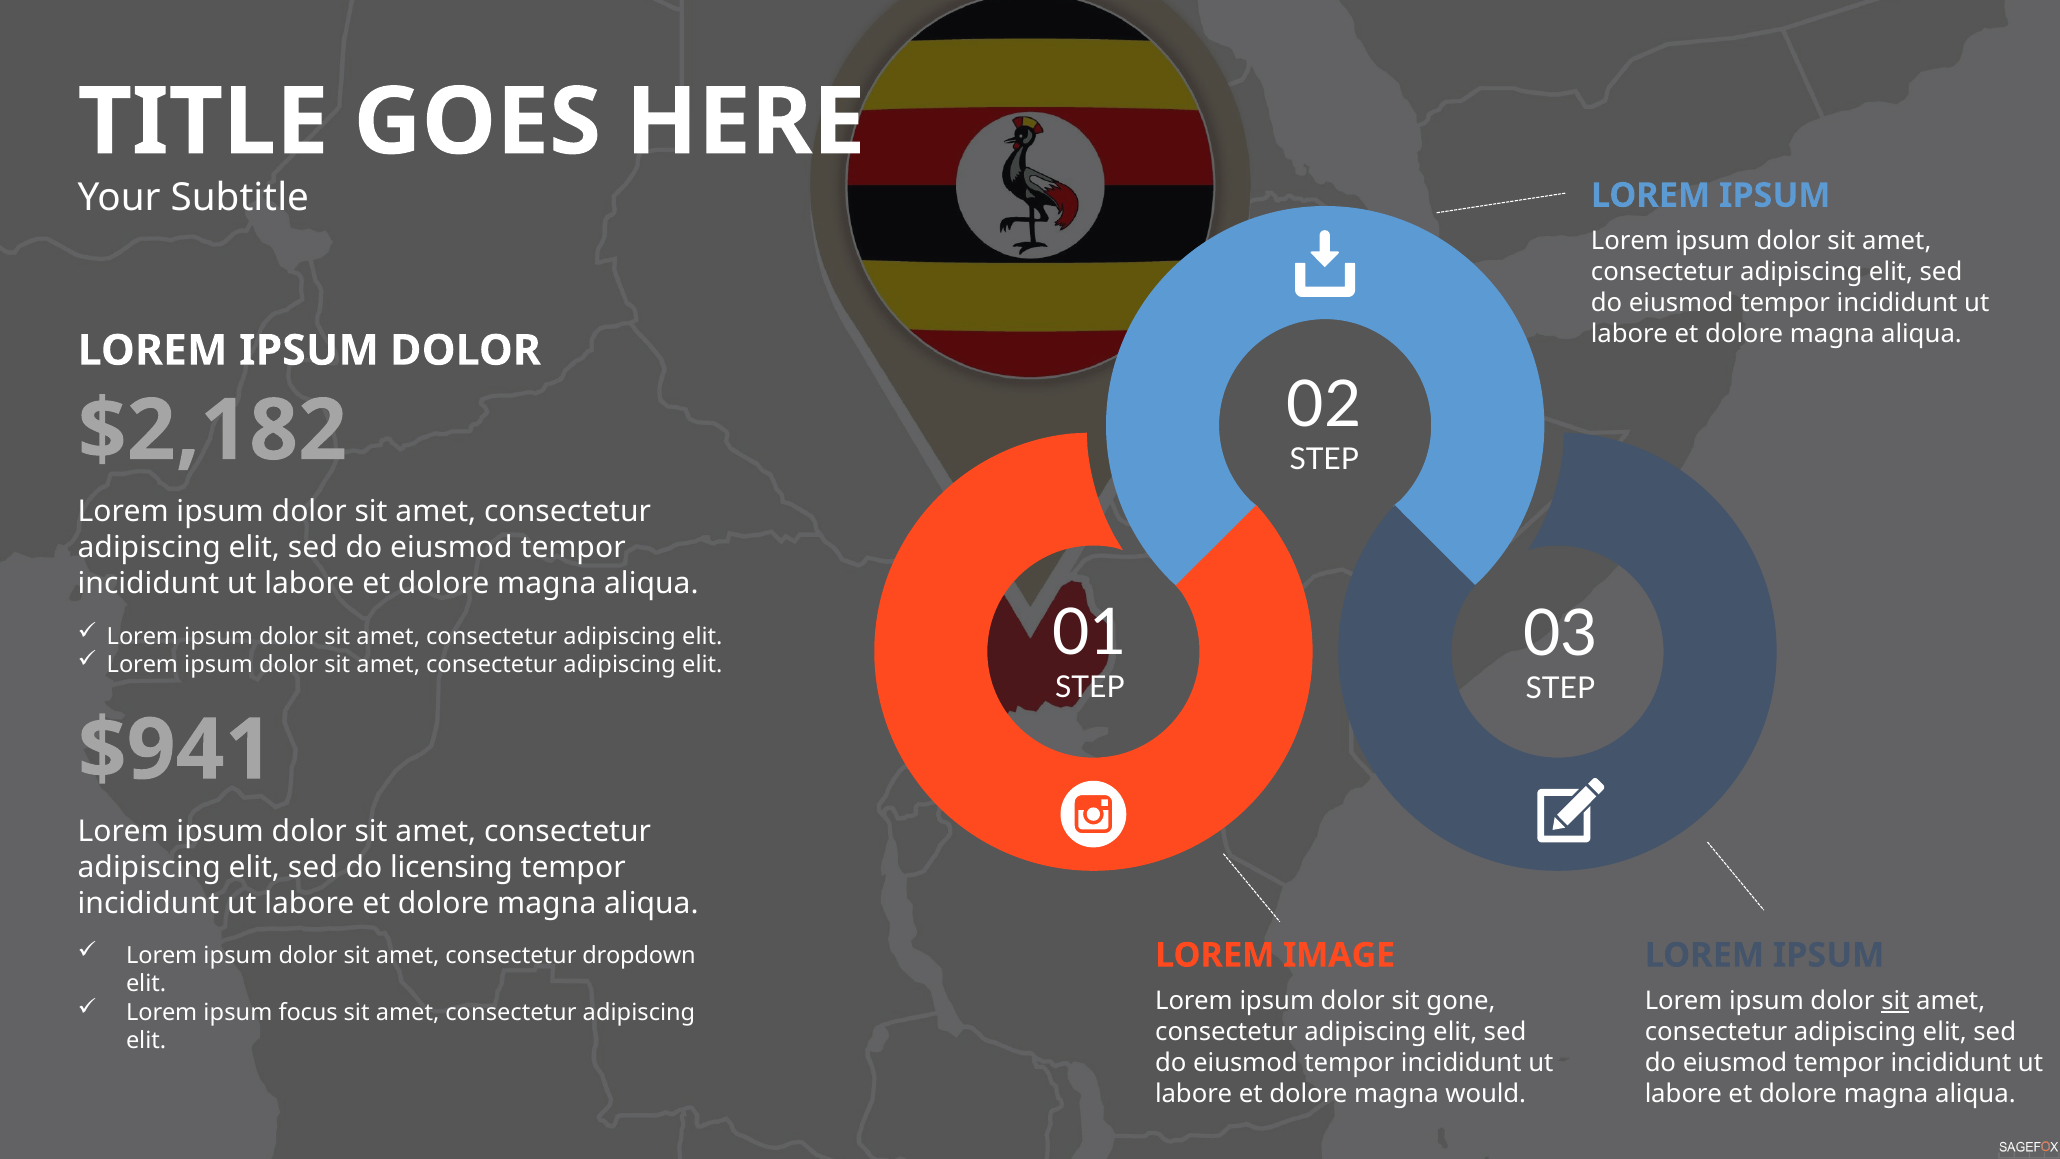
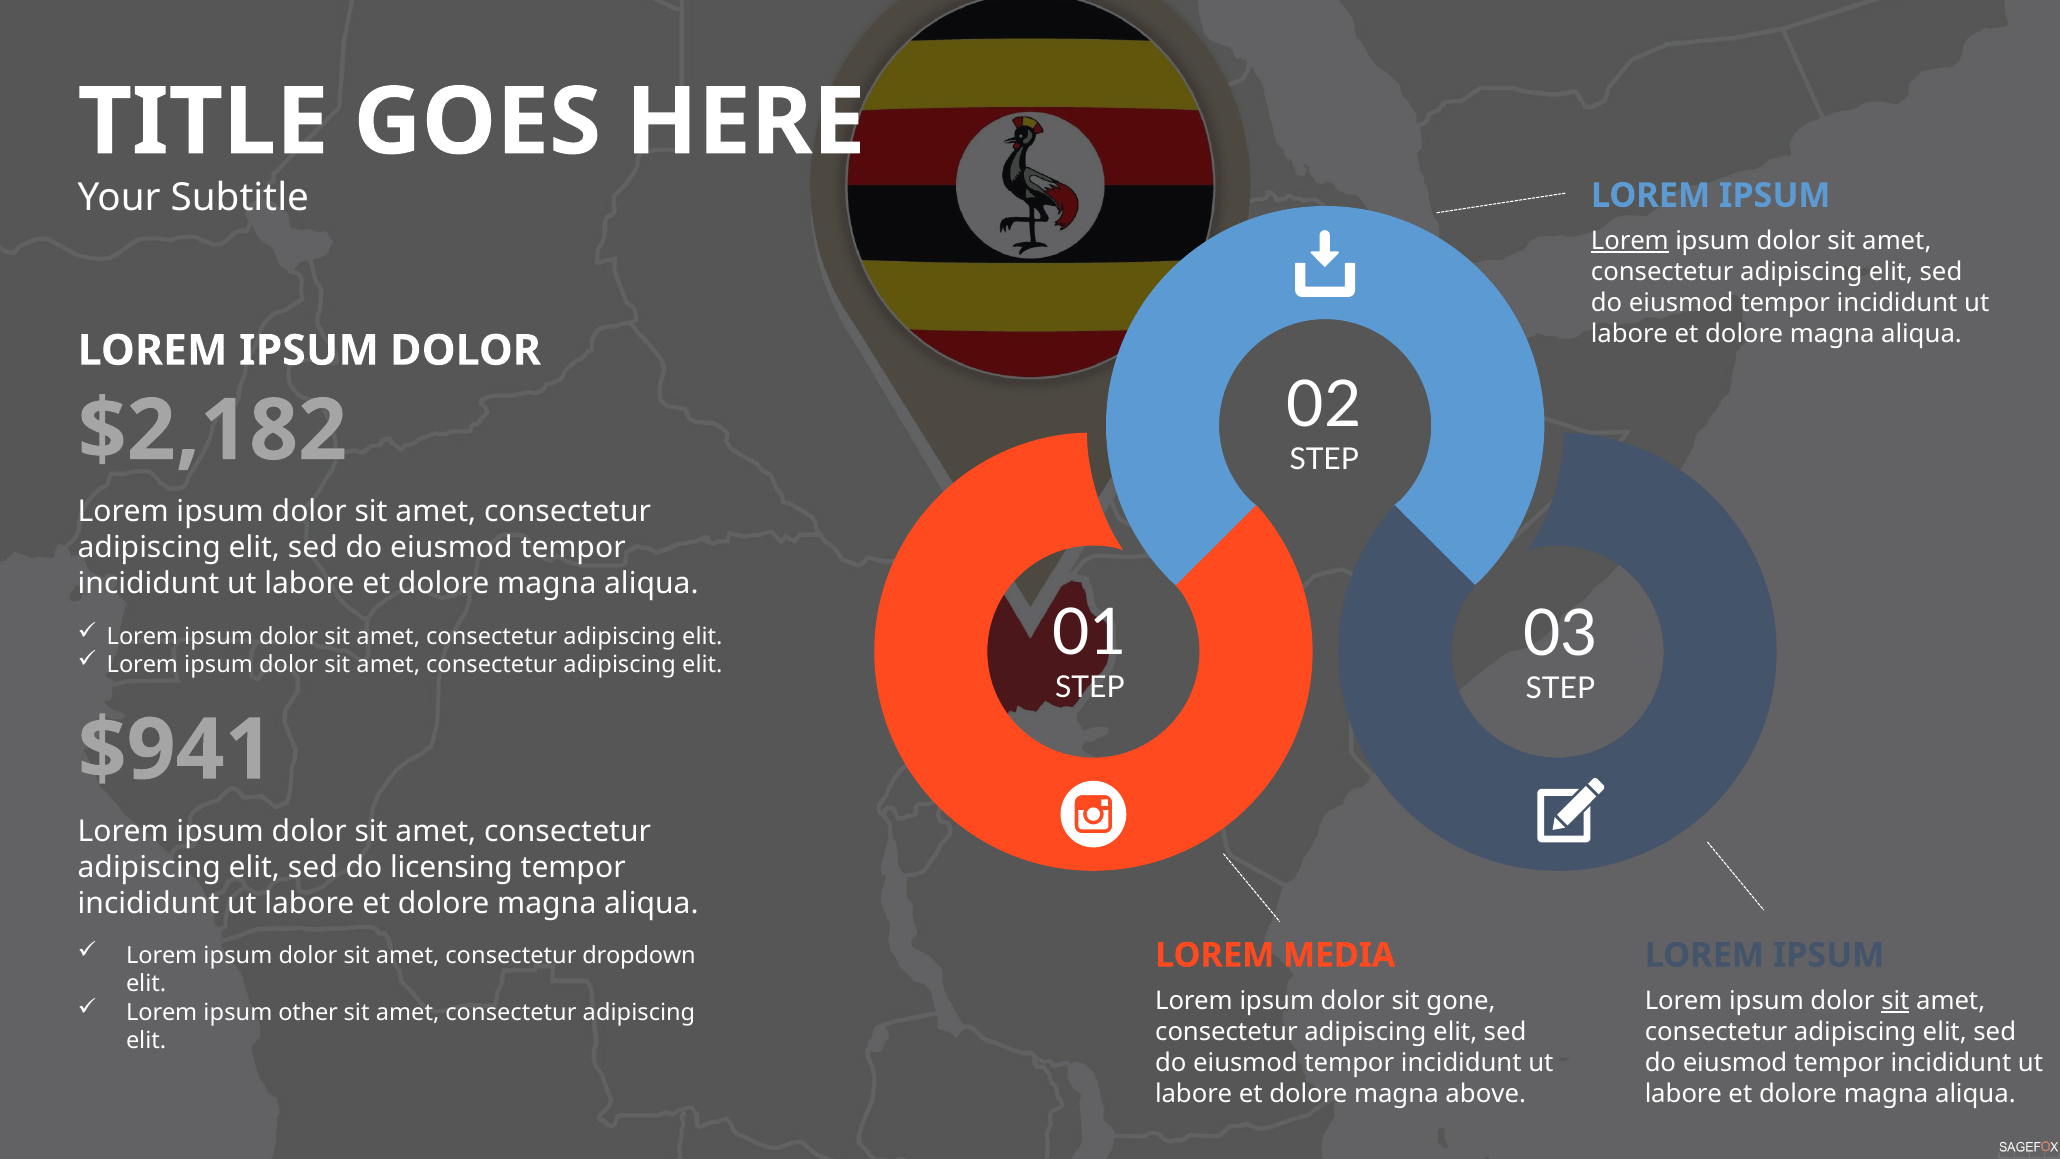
Lorem at (1630, 241) underline: none -> present
IMAGE: IMAGE -> MEDIA
focus: focus -> other
would: would -> above
